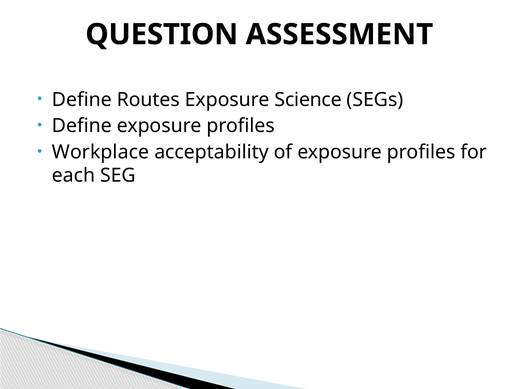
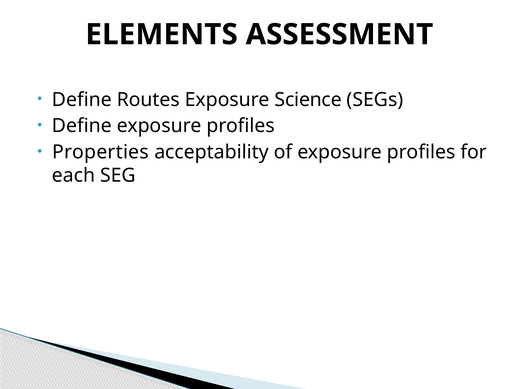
QUESTION: QUESTION -> ELEMENTS
Workplace: Workplace -> Properties
